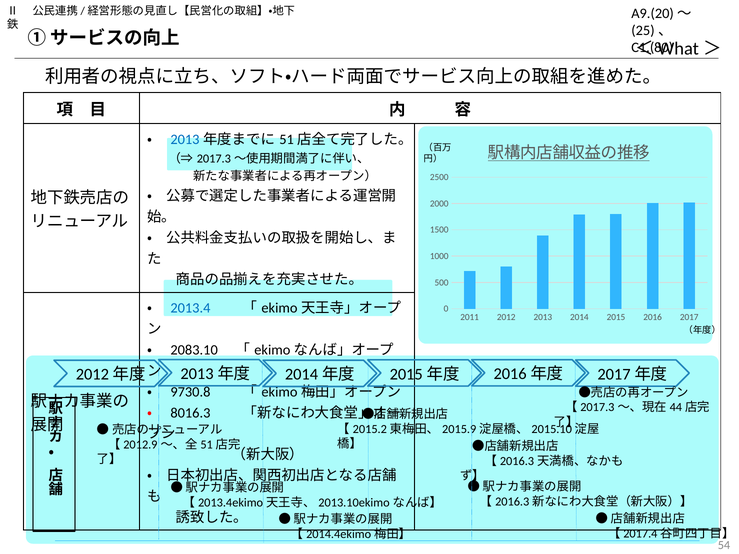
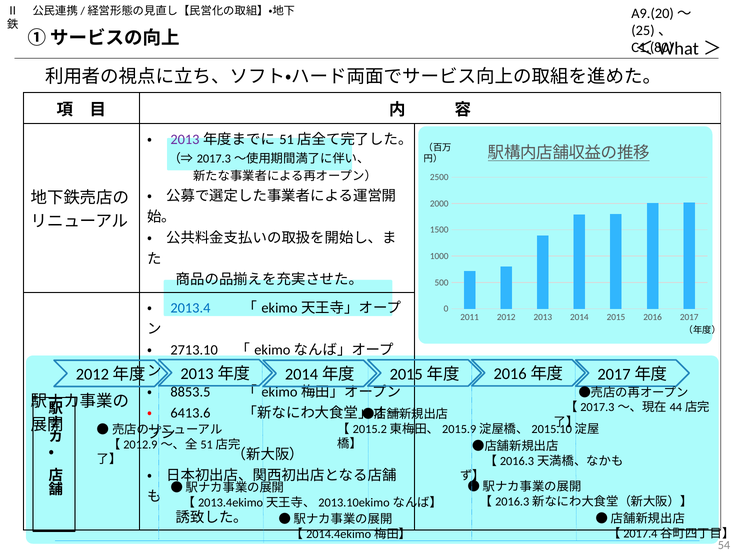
2013 at (185, 139) colour: blue -> purple
2083.10: 2083.10 -> 2713.10
9730.8: 9730.8 -> 8853.5
8016.3: 8016.3 -> 6413.6
